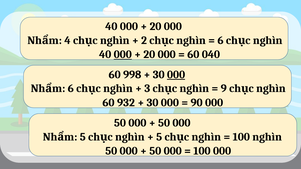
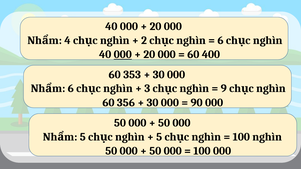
040: 040 -> 400
998: 998 -> 353
000 at (176, 75) underline: present -> none
932: 932 -> 356
